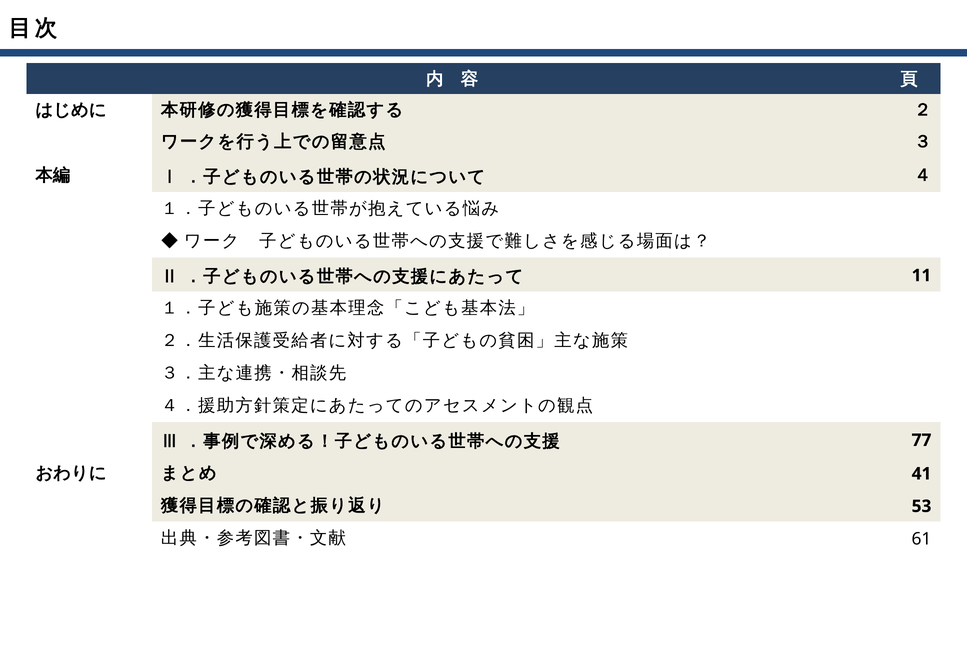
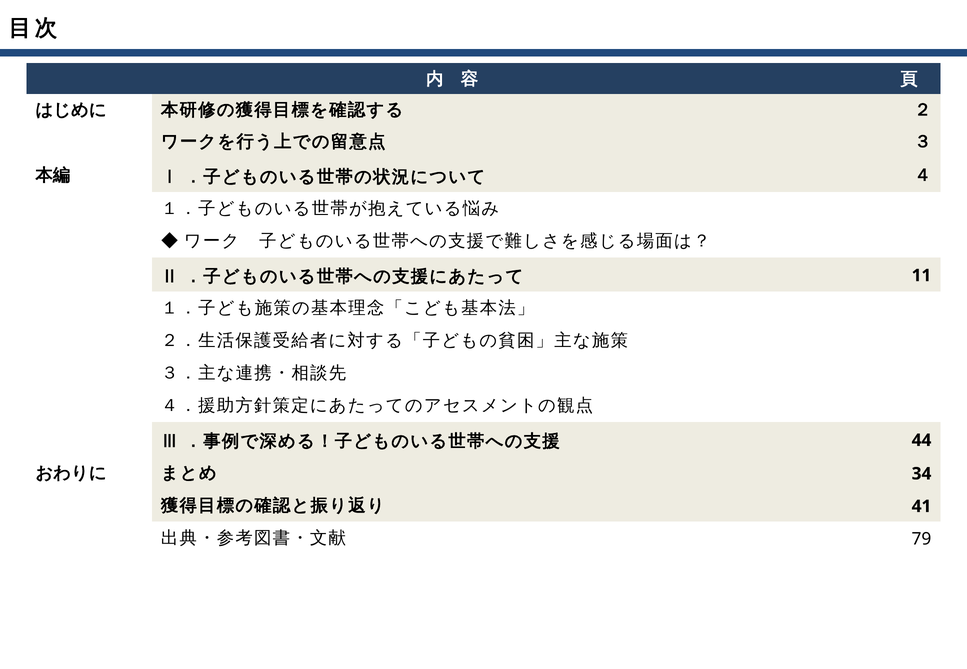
77: 77 -> 44
41: 41 -> 34
53: 53 -> 41
61: 61 -> 79
